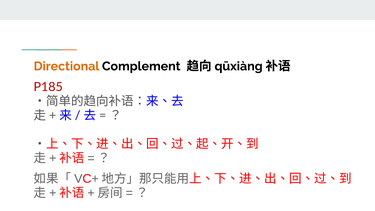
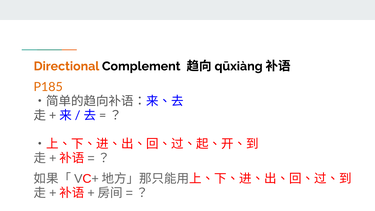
P185 colour: red -> orange
